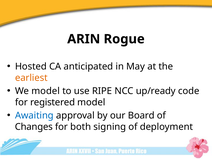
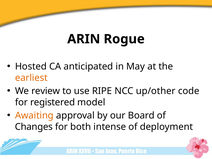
We model: model -> review
up/ready: up/ready -> up/other
Awaiting colour: blue -> orange
signing: signing -> intense
